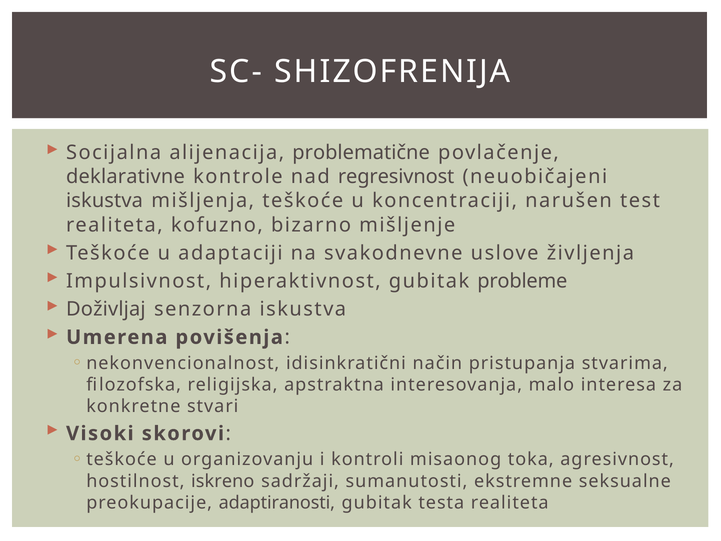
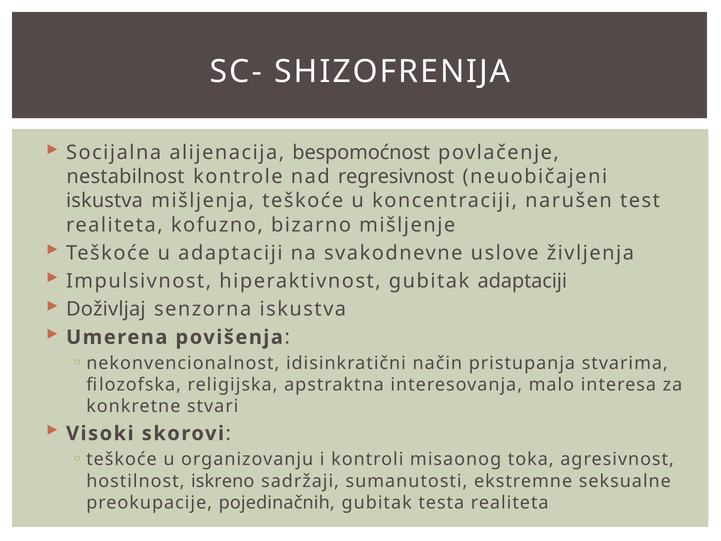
problematične: problematične -> bespomoćnost
deklarativne: deklarativne -> nestabilnost
gubitak probleme: probleme -> adaptaciji
adaptiranosti: adaptiranosti -> pojedinačnih
